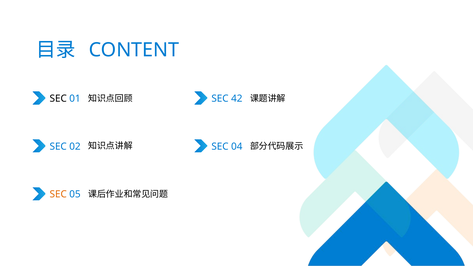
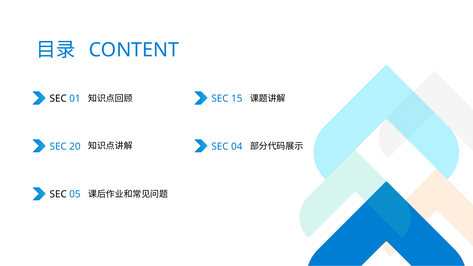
42: 42 -> 15
02: 02 -> 20
SEC at (58, 194) colour: orange -> black
